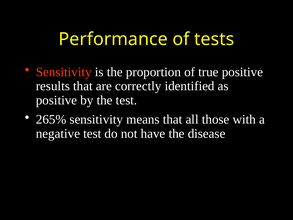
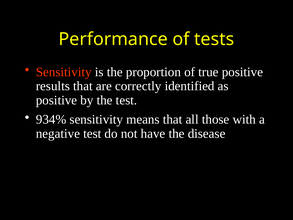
265%: 265% -> 934%
